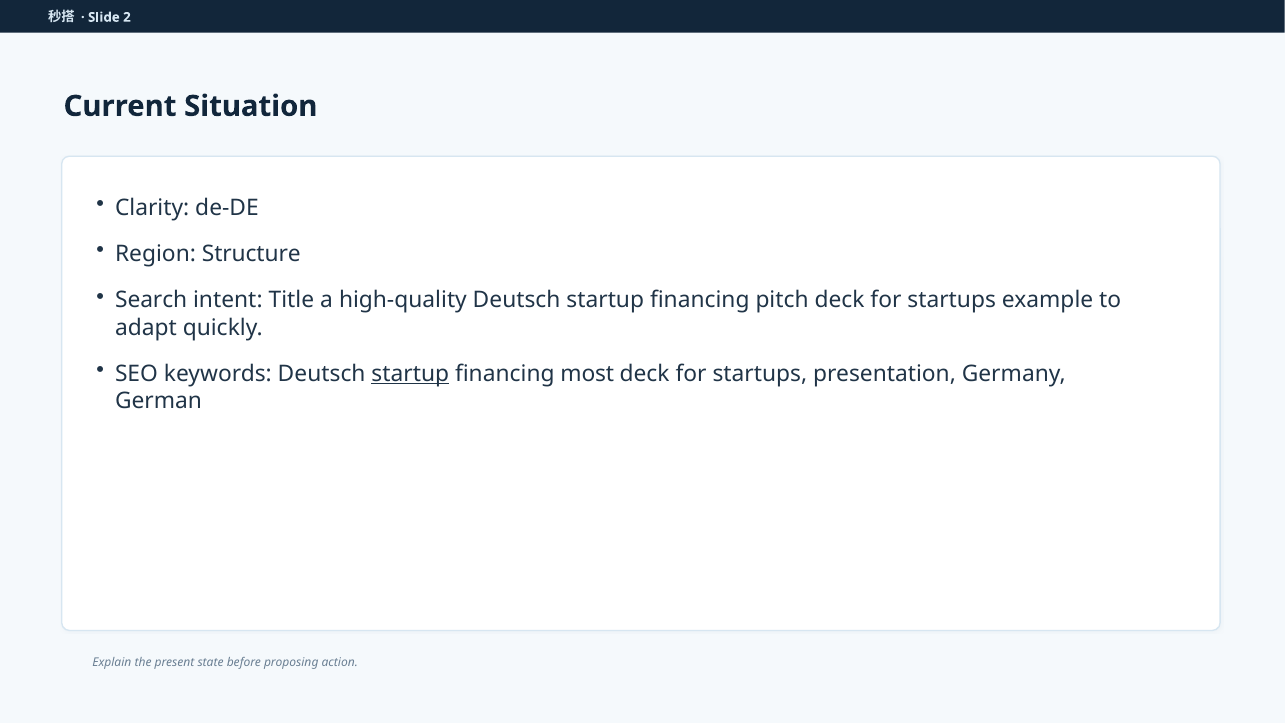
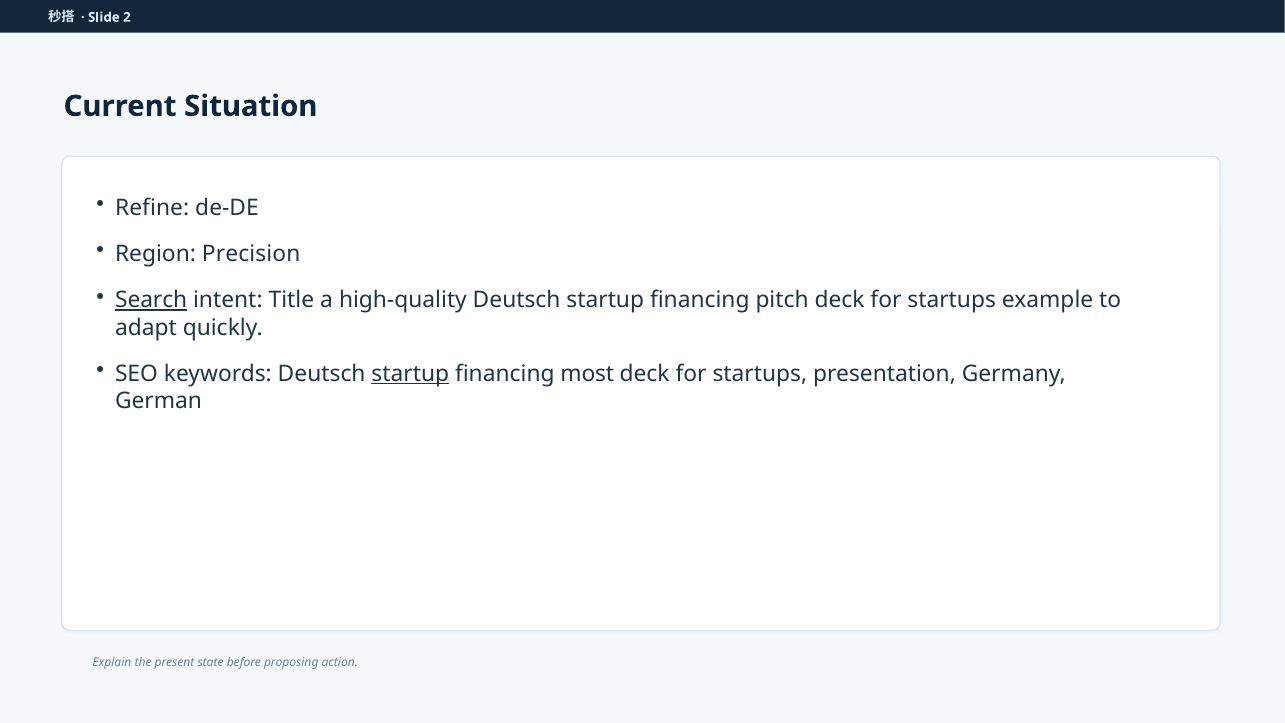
Clarity: Clarity -> Refine
Structure: Structure -> Precision
Search underline: none -> present
